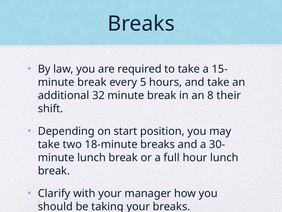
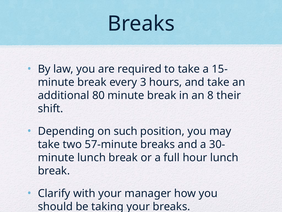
5: 5 -> 3
32: 32 -> 80
start: start -> such
18-minute: 18-minute -> 57-minute
